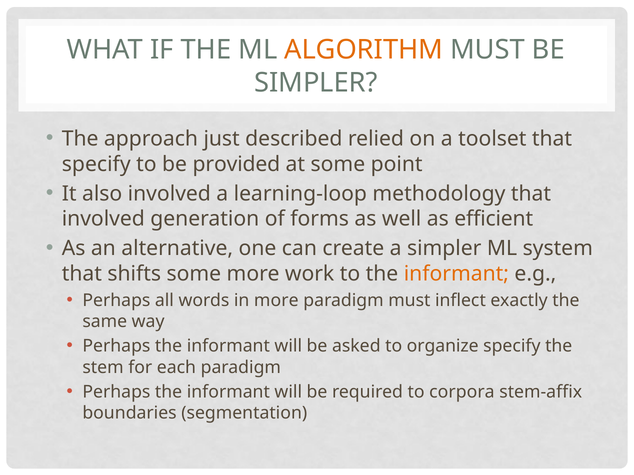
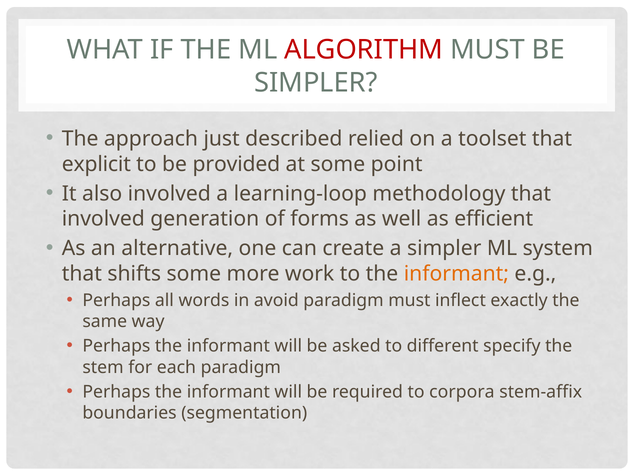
ALGORITHM colour: orange -> red
specify at (96, 164): specify -> explicit
in more: more -> avoid
organize: organize -> different
